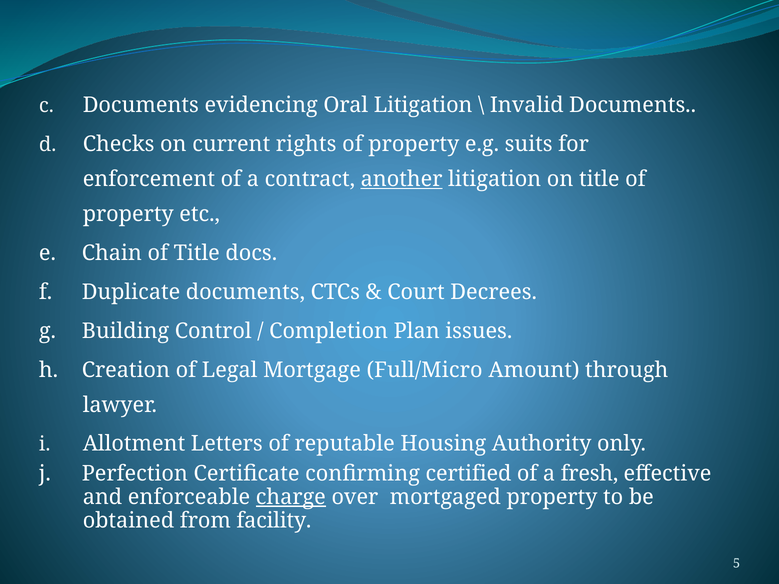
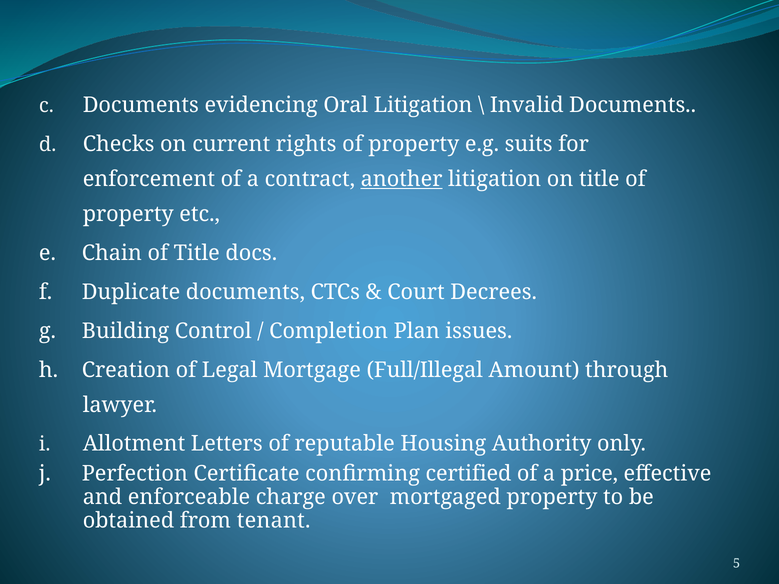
Full/Micro: Full/Micro -> Full/Illegal
fresh: fresh -> price
charge underline: present -> none
facility: facility -> tenant
